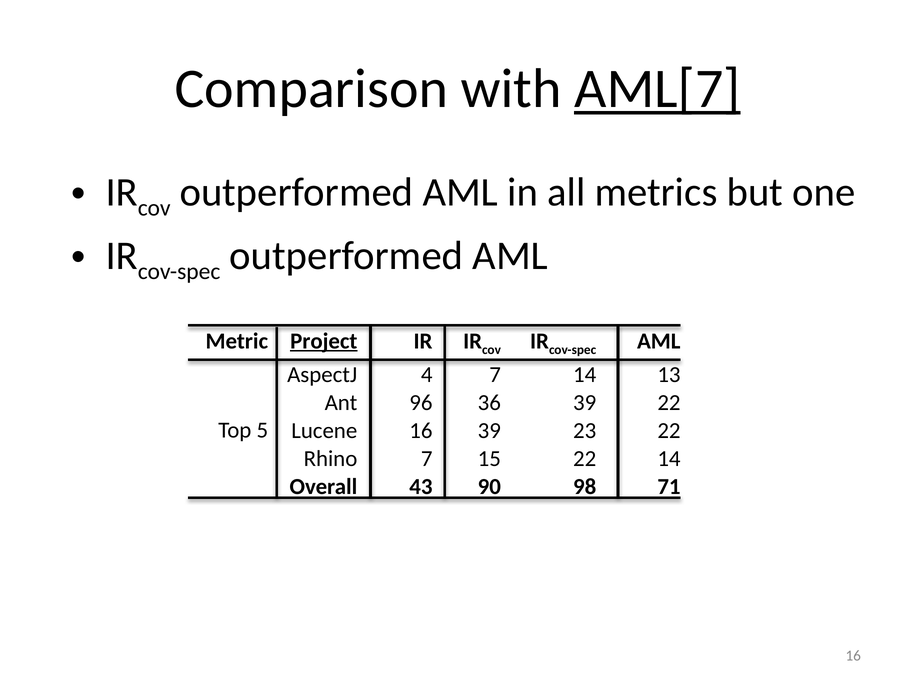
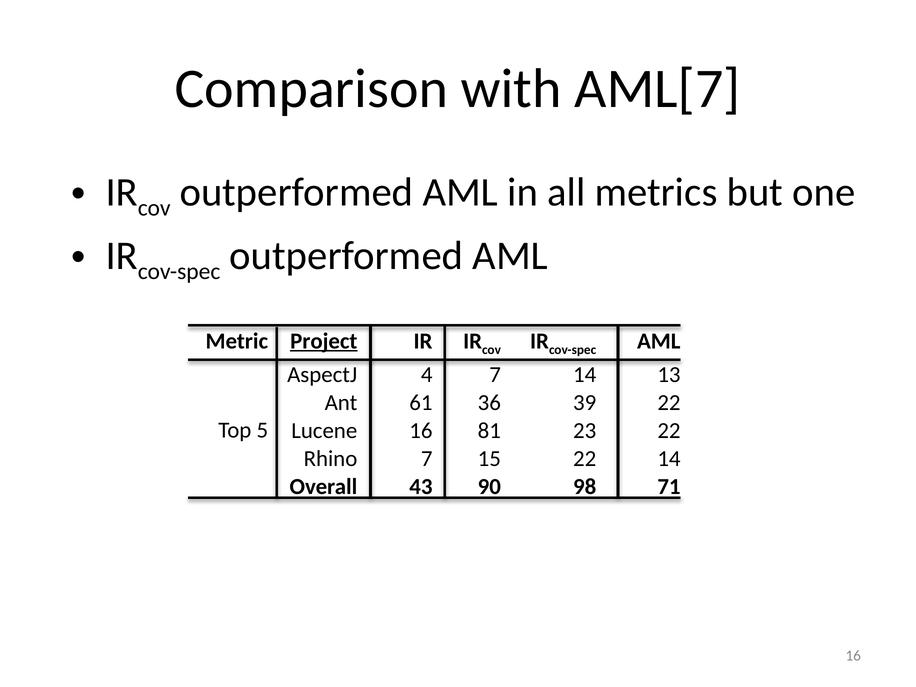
AML[7 underline: present -> none
96: 96 -> 61
16 39: 39 -> 81
